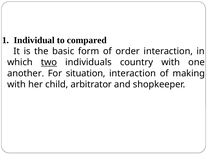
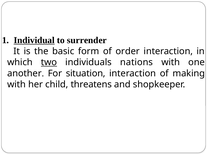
Individual underline: none -> present
compared: compared -> surrender
country: country -> nations
arbitrator: arbitrator -> threatens
